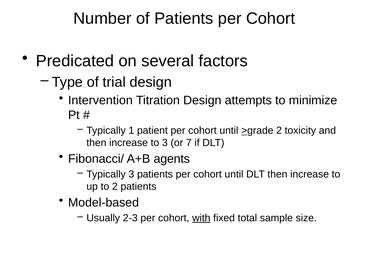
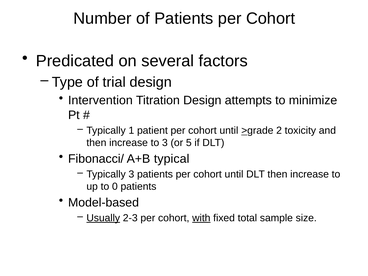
7: 7 -> 5
agents: agents -> typical
to 2: 2 -> 0
Usually underline: none -> present
